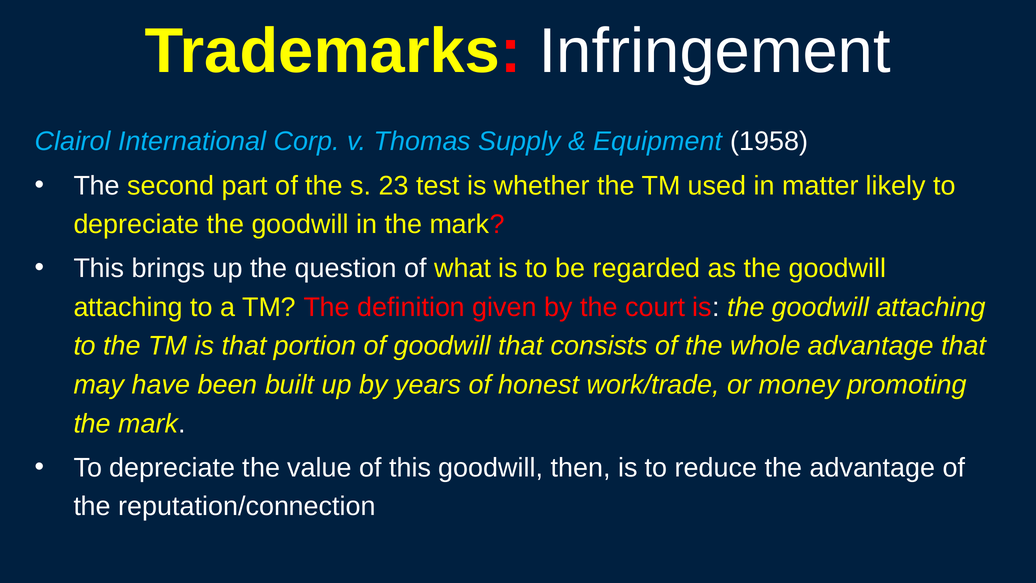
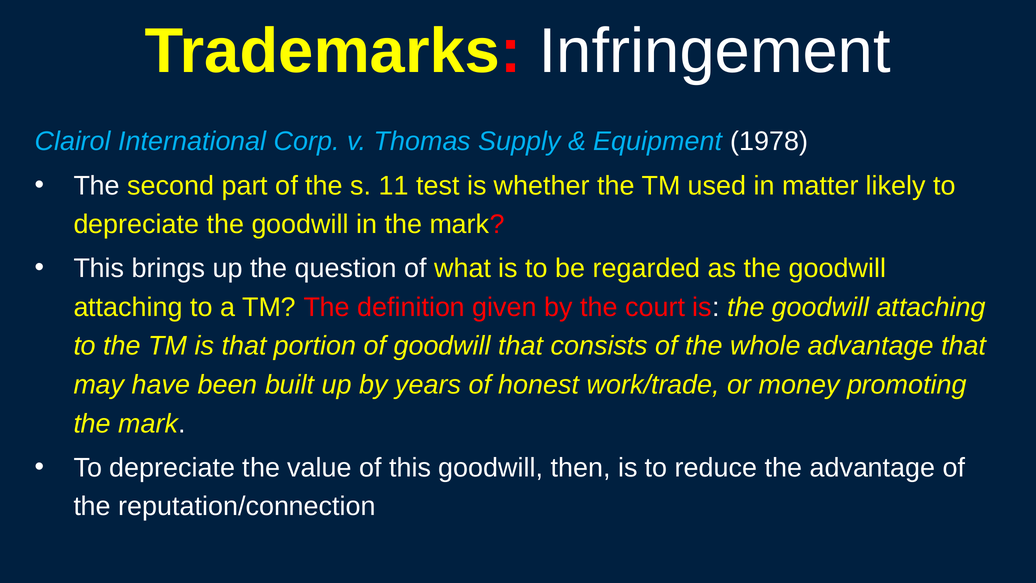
1958: 1958 -> 1978
23: 23 -> 11
